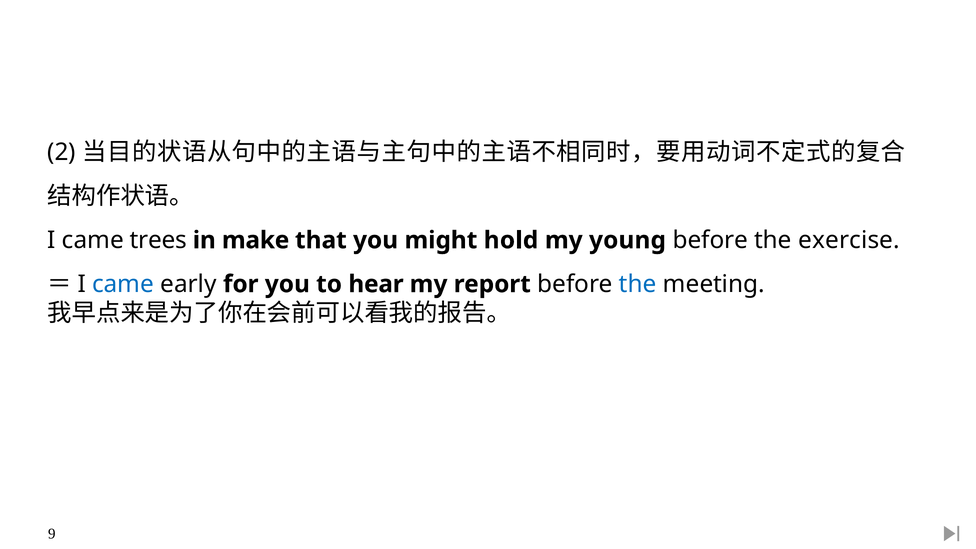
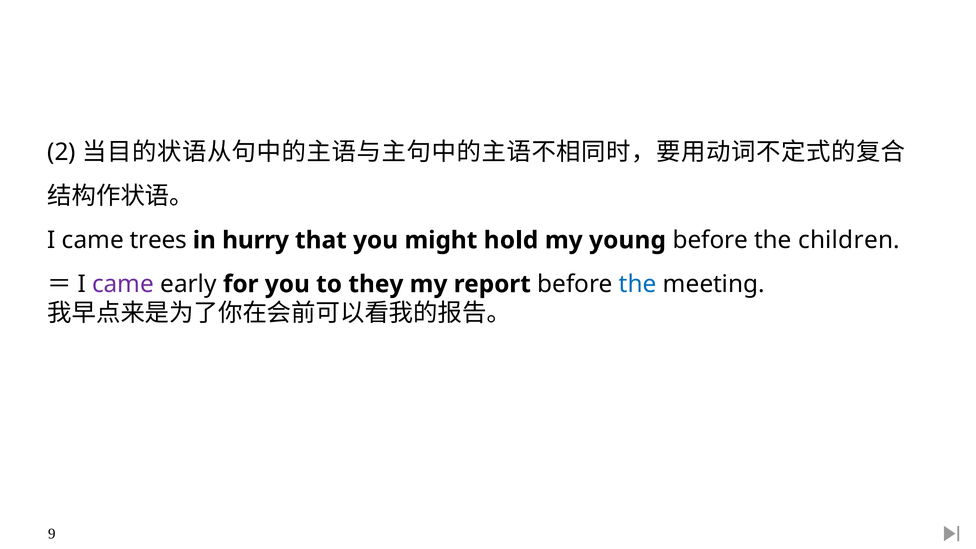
make: make -> hurry
exercise: exercise -> children
came at (123, 284) colour: blue -> purple
hear: hear -> they
